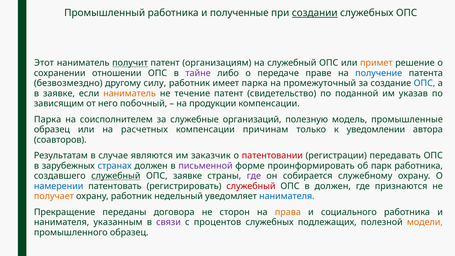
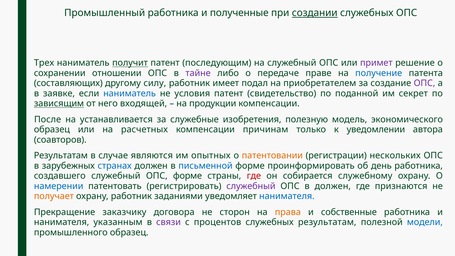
Этот: Этот -> Трех
организациям: организациям -> последующим
примет colour: orange -> purple
безвозмездно: безвозмездно -> составляющих
имеет парка: парка -> подал
промежуточный: промежуточный -> приобретателем
ОПС at (424, 83) colour: blue -> purple
наниматель at (130, 93) colour: orange -> blue
течение: течение -> условия
указав: указав -> секрет
зависящим underline: none -> present
побочный: побочный -> входящей
Парка at (48, 119): Парка -> После
соисполнителем: соисполнителем -> устанавливается
организаций: организаций -> изобретения
промышленные: промышленные -> экономического
заказчик: заказчик -> опытных
патентовании colour: red -> orange
передавать: передавать -> нескольких
письменной colour: purple -> blue
парк: парк -> день
служебный at (116, 176) underline: present -> none
ОПС заявке: заявке -> форме
где at (254, 176) colour: purple -> red
служебный at (251, 186) colour: red -> purple
недельный: недельный -> заданиями
переданы: переданы -> заказчику
социального: социального -> собственные
служебных подлежащих: подлежащих -> результатам
модели colour: orange -> blue
